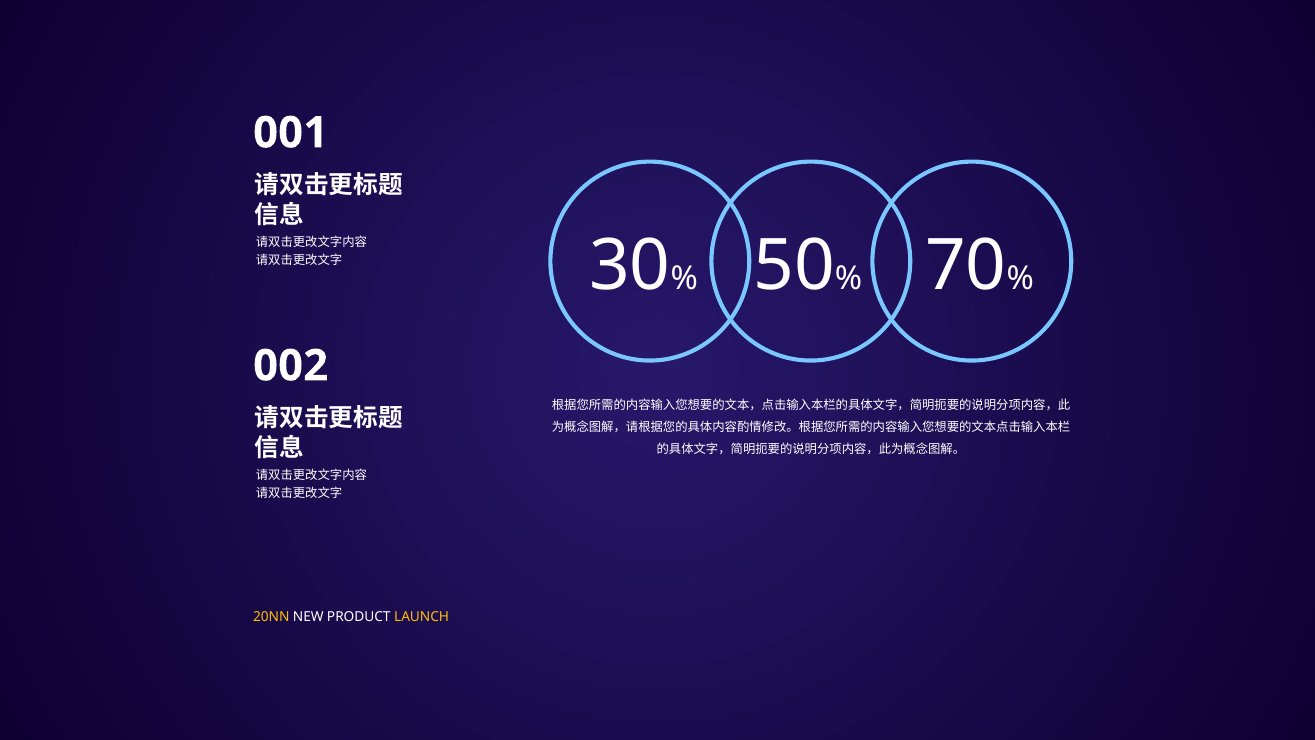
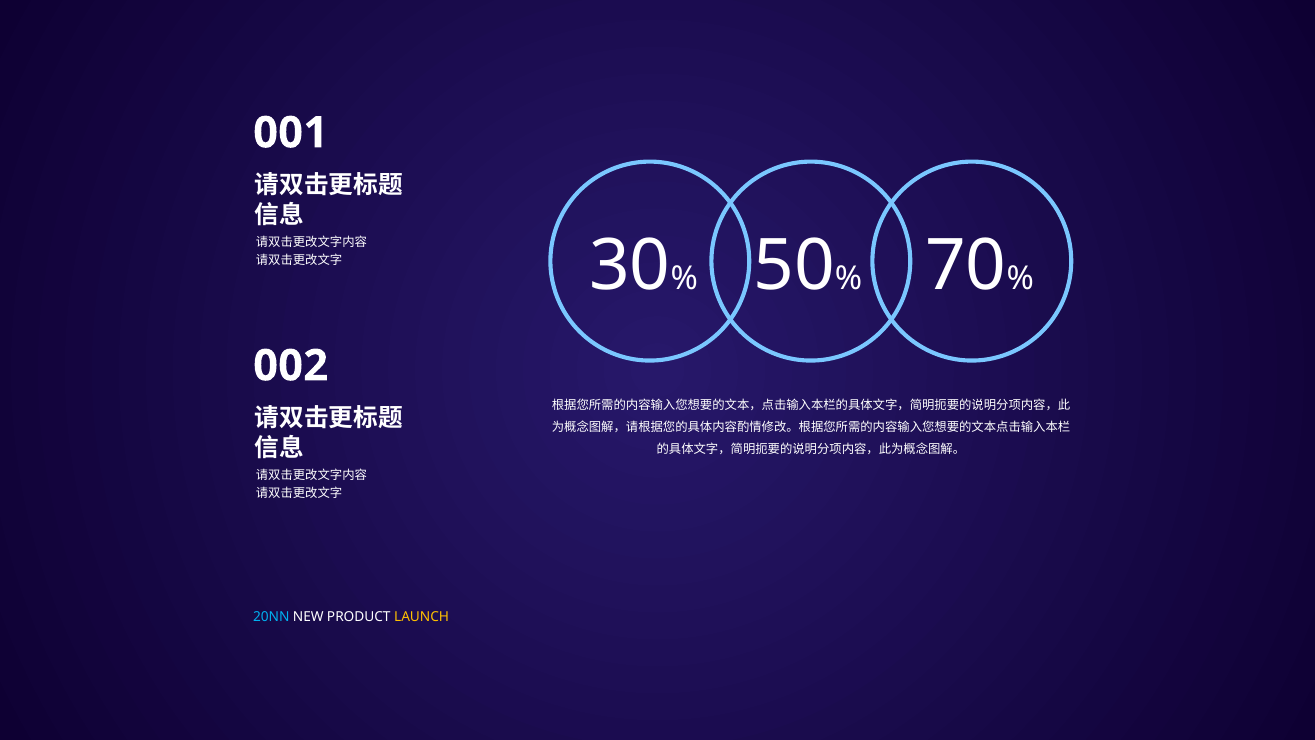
20NN colour: yellow -> light blue
